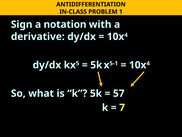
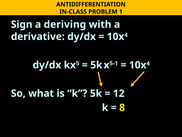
notation: notation -> deriving
57: 57 -> 12
7: 7 -> 8
